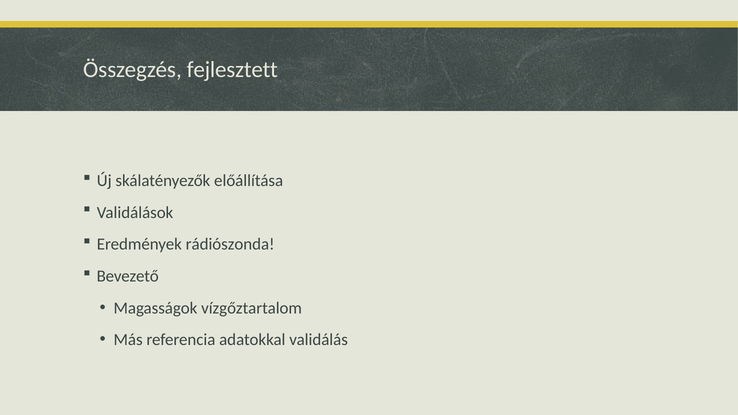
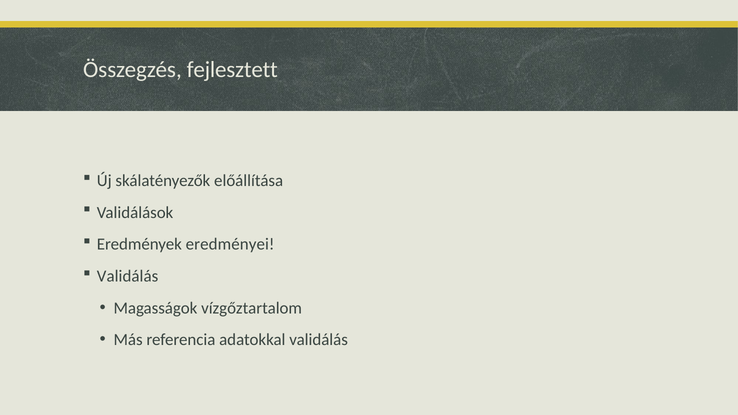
rádiószonda: rádiószonda -> eredményei
Bevezető at (128, 276): Bevezető -> Validálás
